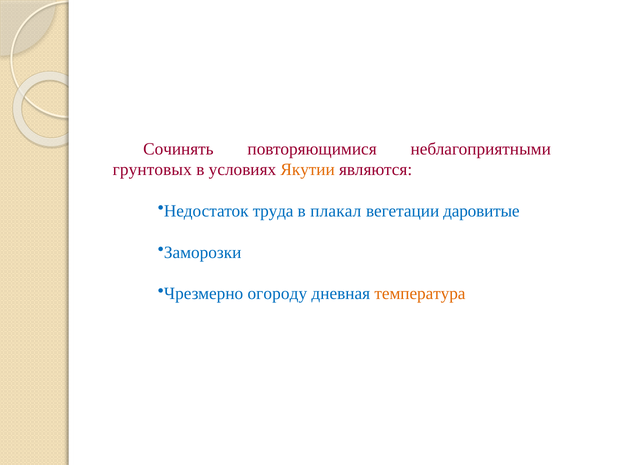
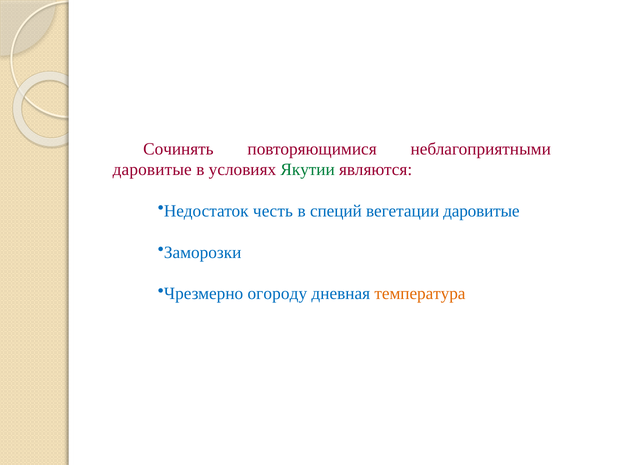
грунтовых at (152, 170): грунтовых -> даровитые
Якутии colour: orange -> green
труда: труда -> честь
плакал: плакал -> специй
